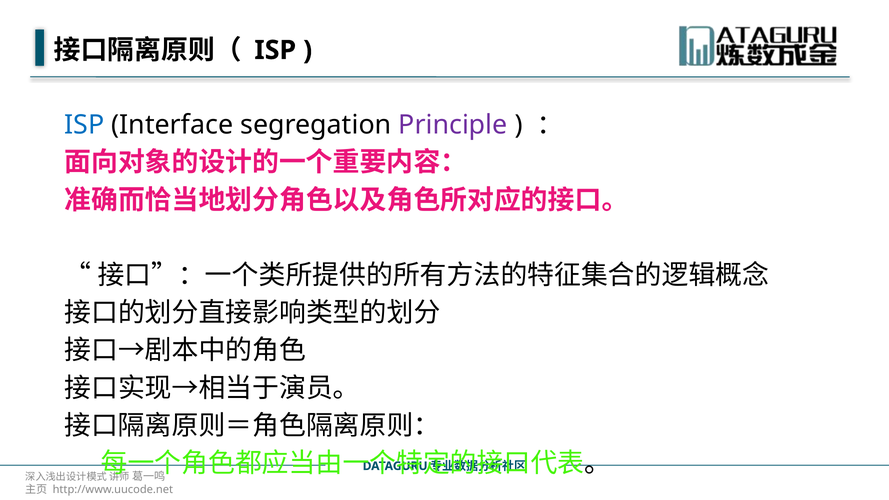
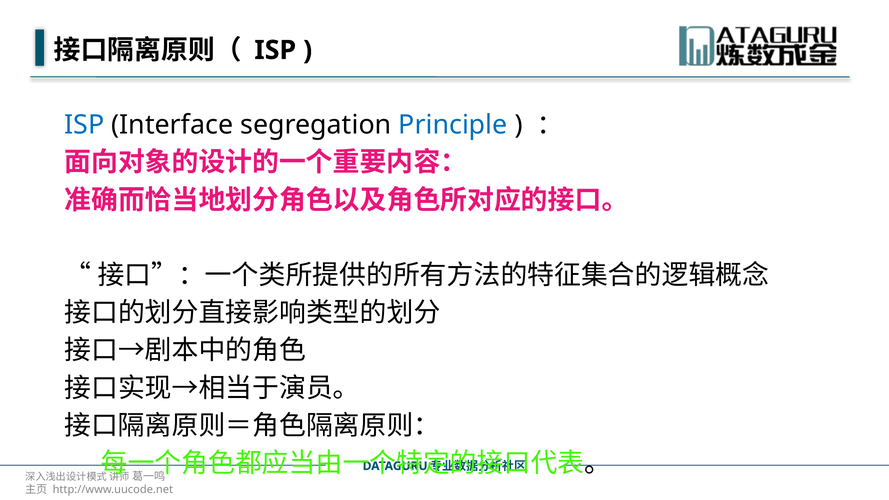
Principle colour: purple -> blue
